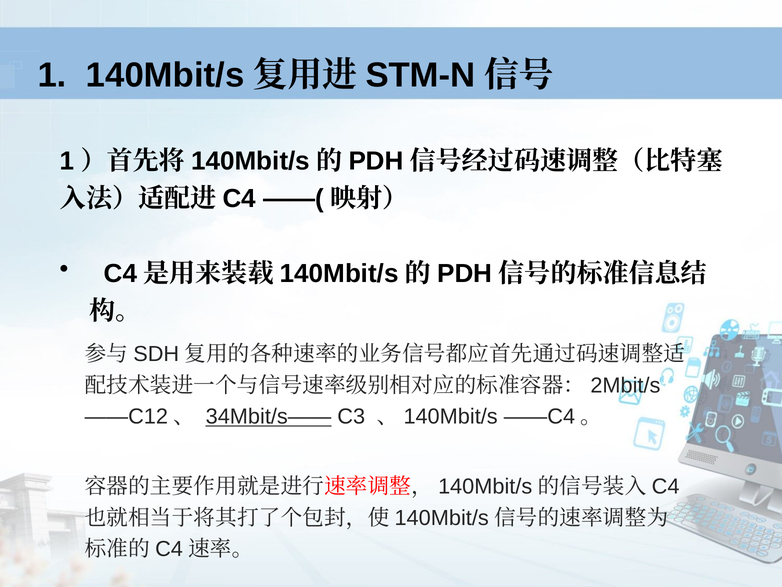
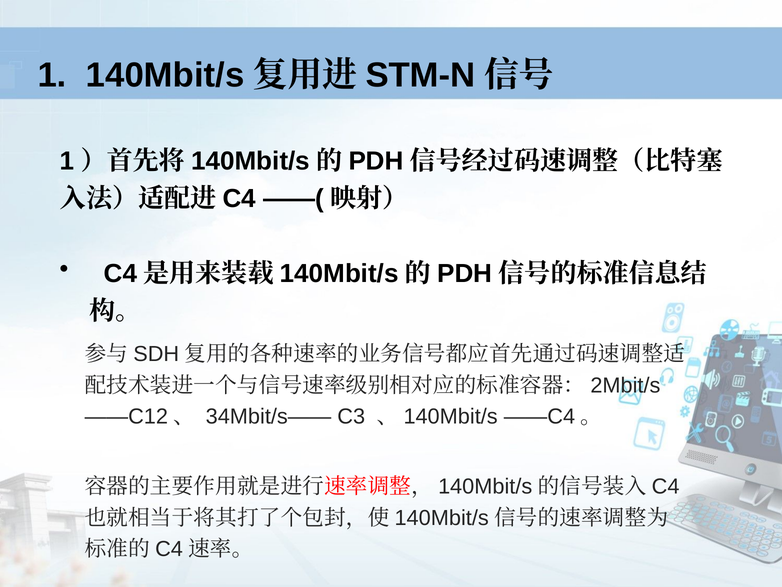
34Mbit/s—— underline: present -> none
